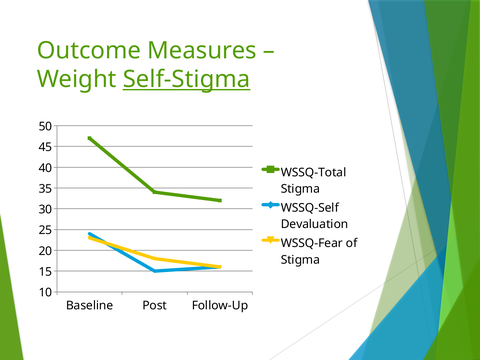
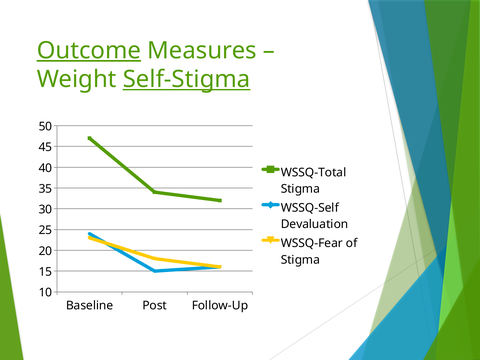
Outcome underline: none -> present
